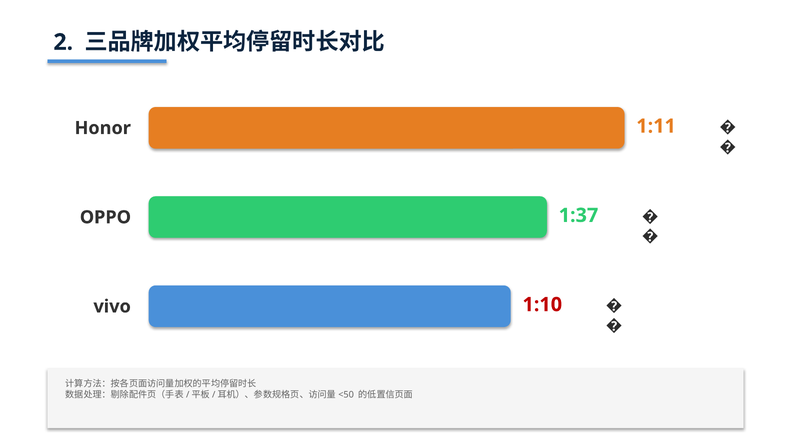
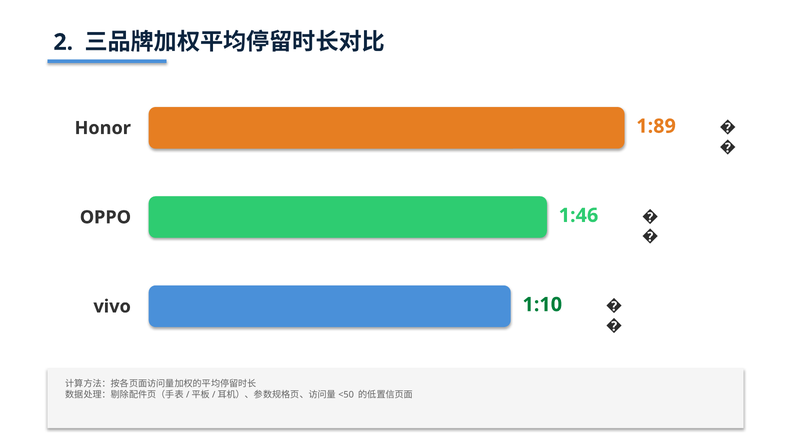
1:11: 1:11 -> 1:89
1:37: 1:37 -> 1:46
1:10 colour: red -> green
